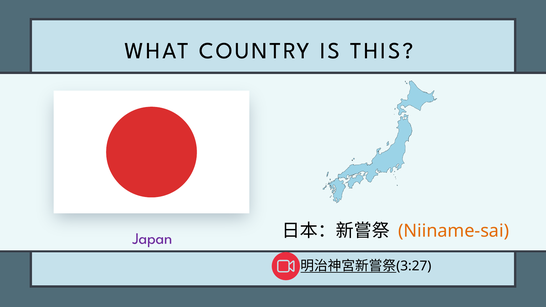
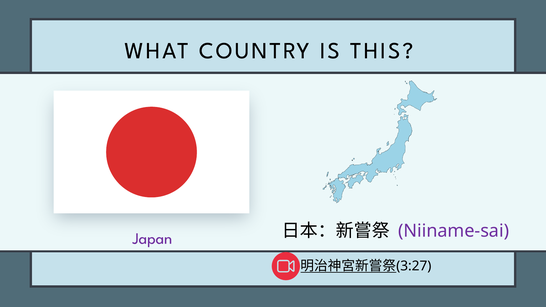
Niiname-sai colour: orange -> purple
